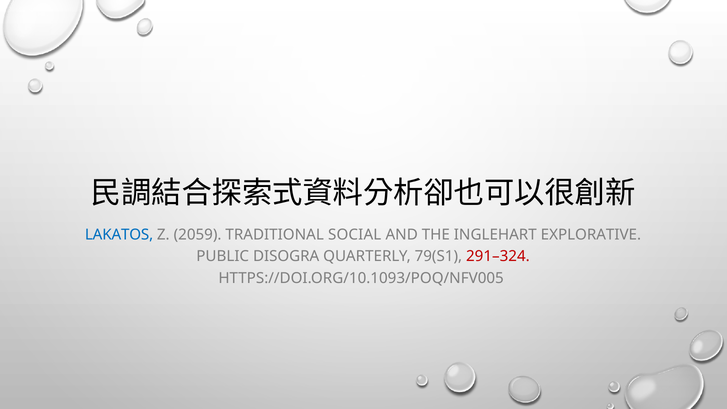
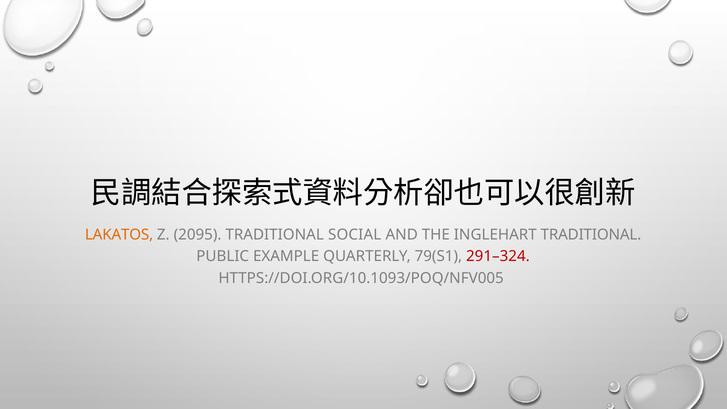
LAKATOS colour: blue -> orange
2059: 2059 -> 2095
INGLEHART EXPLORATIVE: EXPLORATIVE -> TRADITIONAL
DISOGRA: DISOGRA -> EXAMPLE
